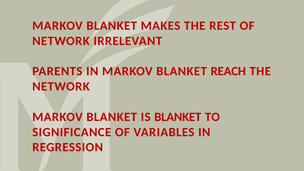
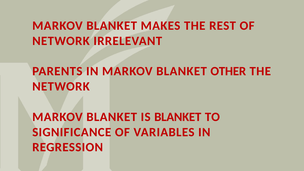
REACH: REACH -> OTHER
